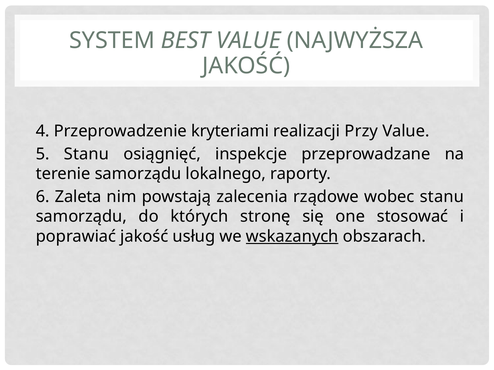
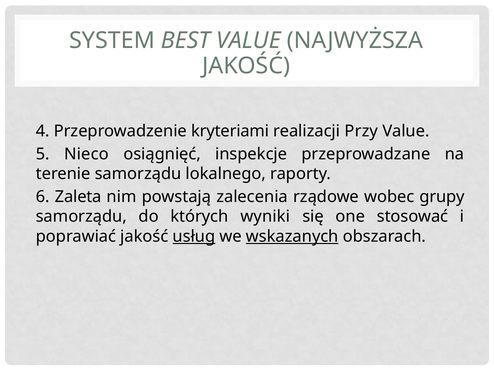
5 Stanu: Stanu -> Nieco
wobec stanu: stanu -> grupy
stronę: stronę -> wyniki
usług underline: none -> present
